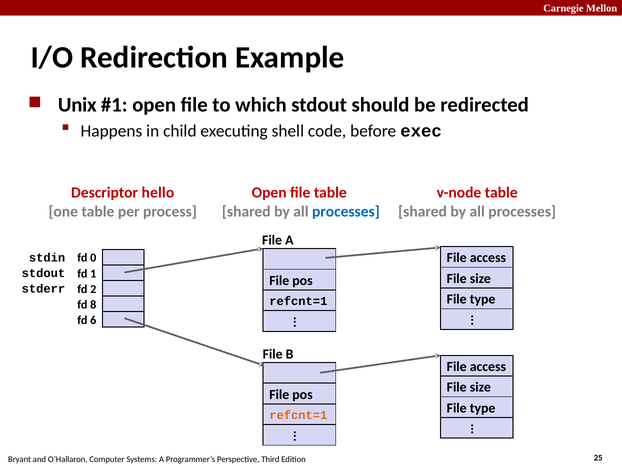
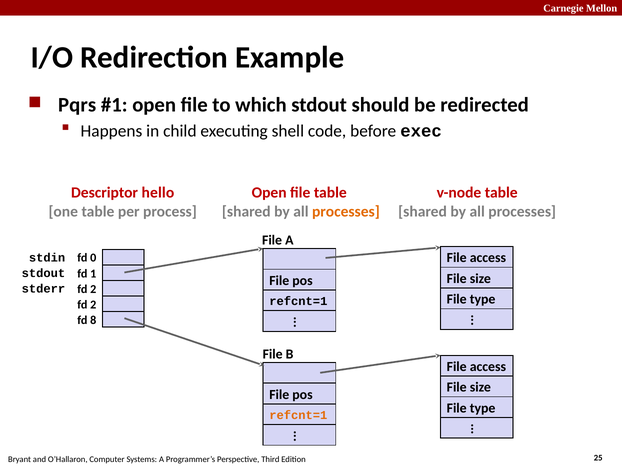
Unix: Unix -> Pqrs
processes at (346, 212) colour: blue -> orange
8 at (93, 305): 8 -> 2
6: 6 -> 8
